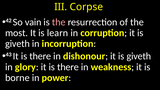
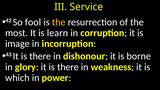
Corpse: Corpse -> Service
vain: vain -> fool
the at (59, 22) colour: pink -> yellow
giveth at (17, 44): giveth -> image
dishonour it is giveth: giveth -> borne
borne: borne -> which
